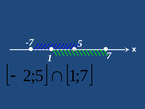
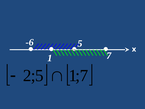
-7: -7 -> -6
